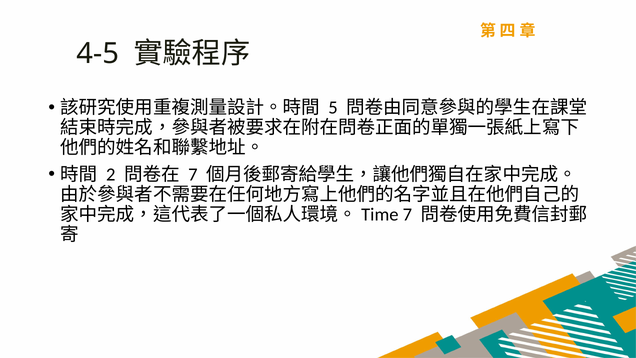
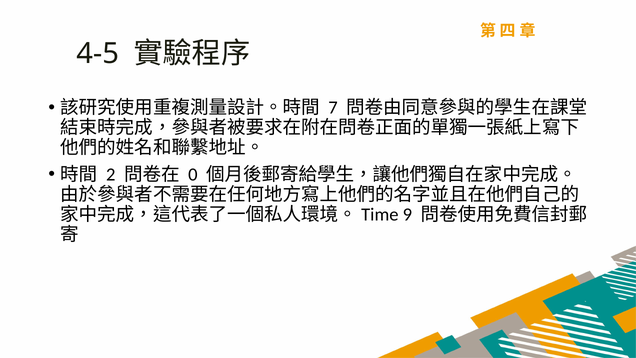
5: 5 -> 7
7 at (193, 174): 7 -> 0
7 at (407, 214): 7 -> 9
